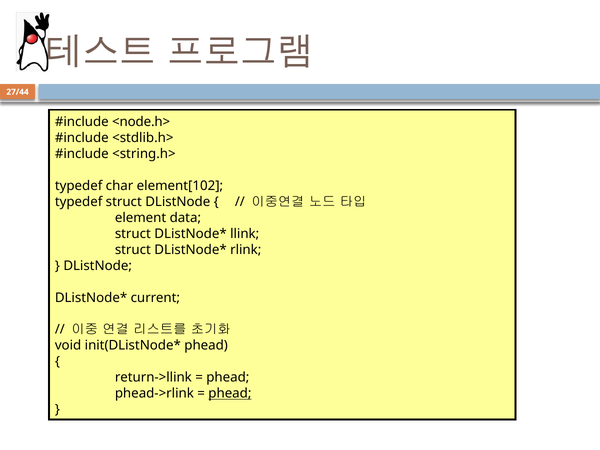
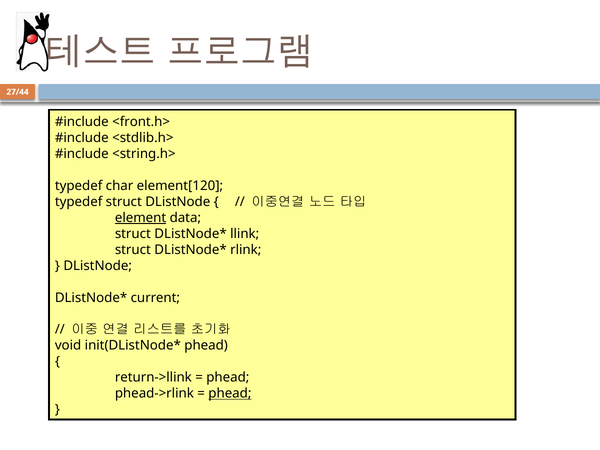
<node.h>: <node.h> -> <front.h>
element[102: element[102 -> element[120
element underline: none -> present
